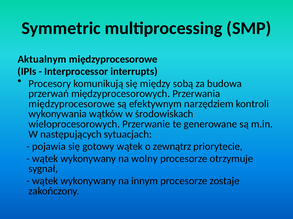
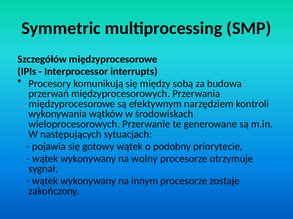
Aktualnym: Aktualnym -> Szczegółów
zewnątrz: zewnątrz -> podobny
